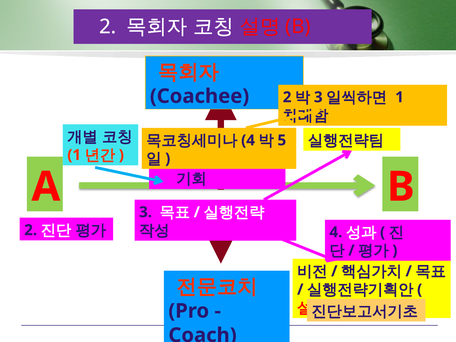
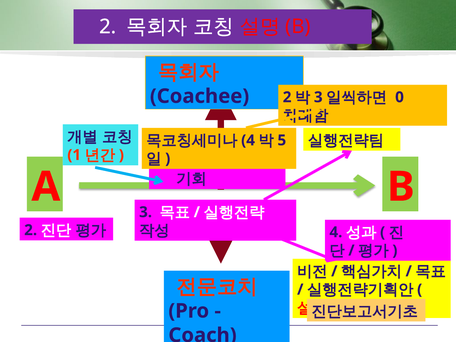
1 at (400, 97): 1 -> 0
